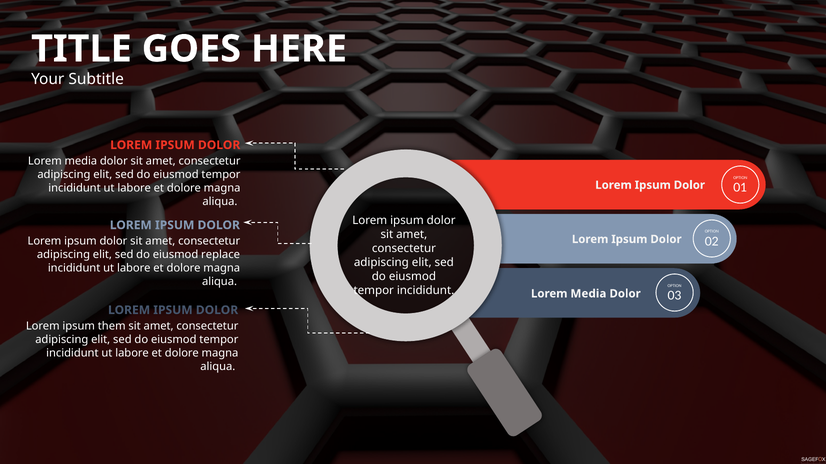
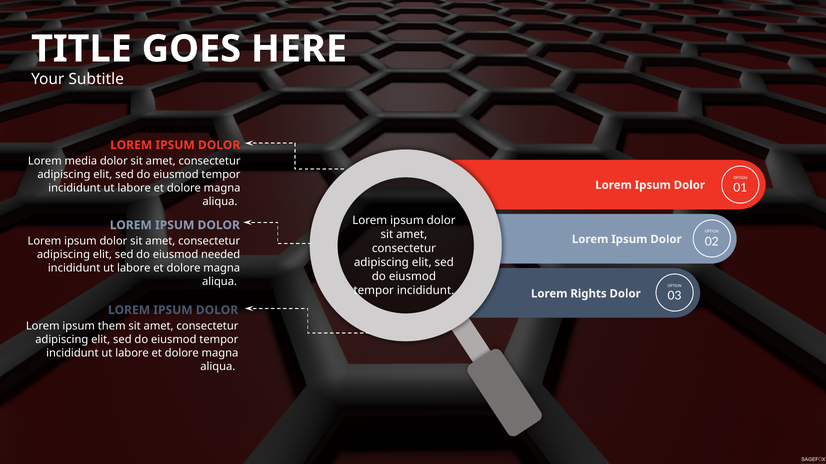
replace: replace -> needed
Media at (588, 294): Media -> Rights
